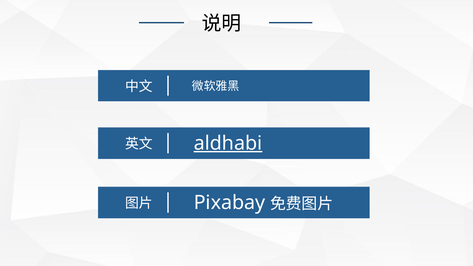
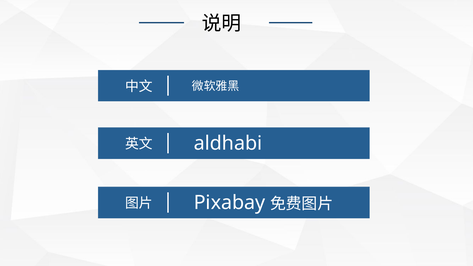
aldhabi underline: present -> none
